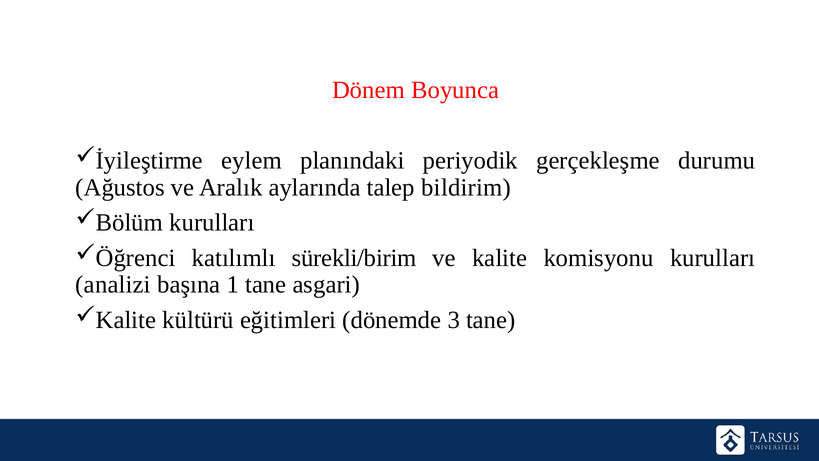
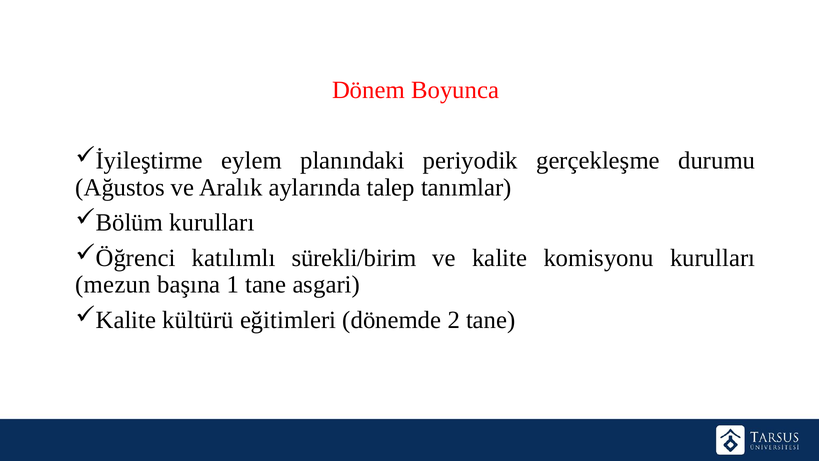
bildirim: bildirim -> tanımlar
analizi: analizi -> mezun
3: 3 -> 2
